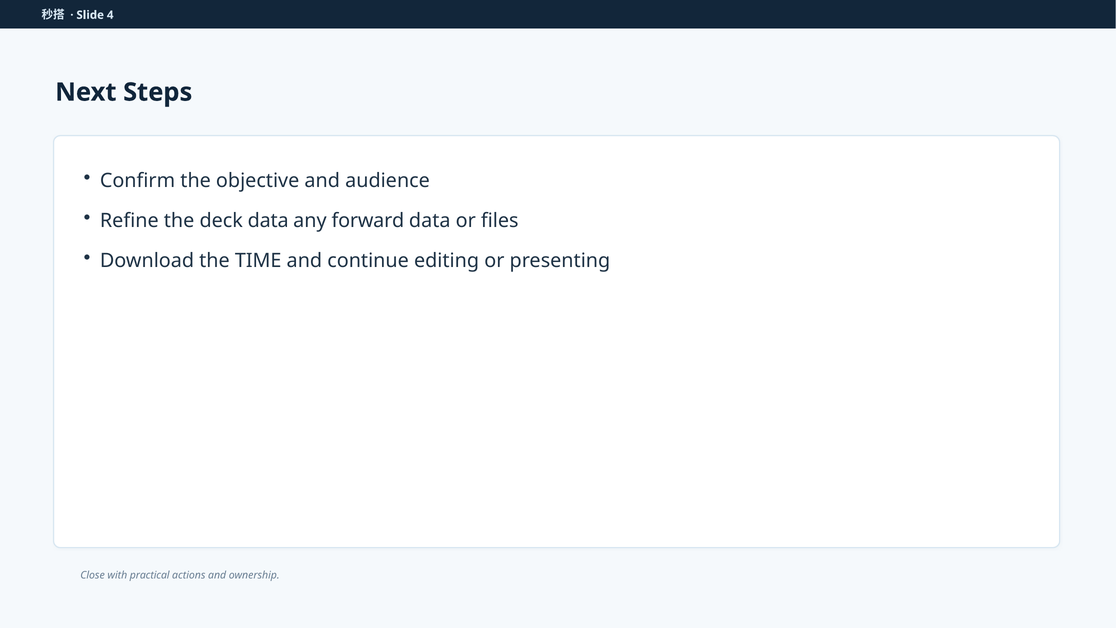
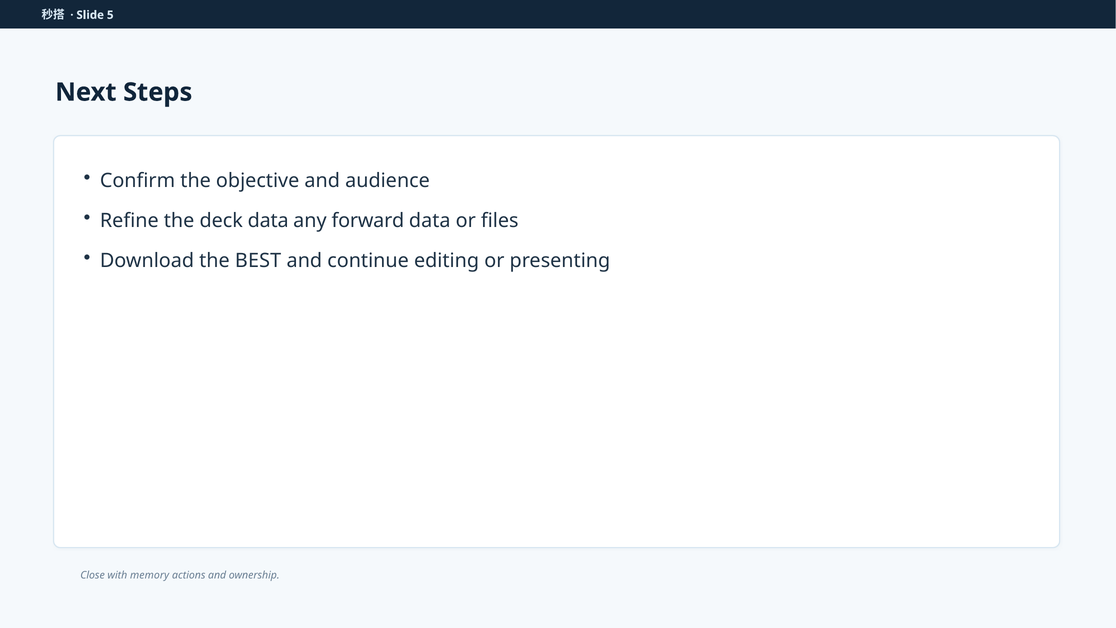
4: 4 -> 5
TIME: TIME -> BEST
practical: practical -> memory
